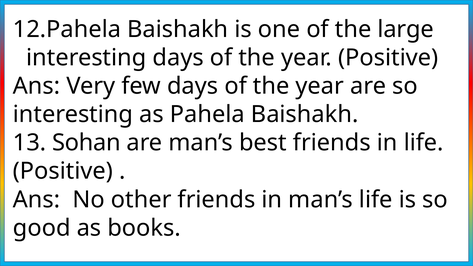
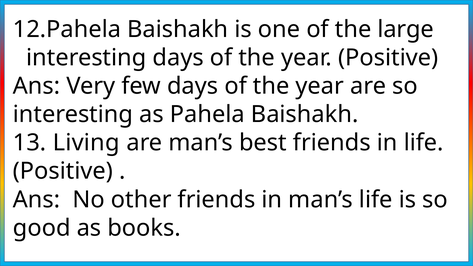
Sohan: Sohan -> Living
